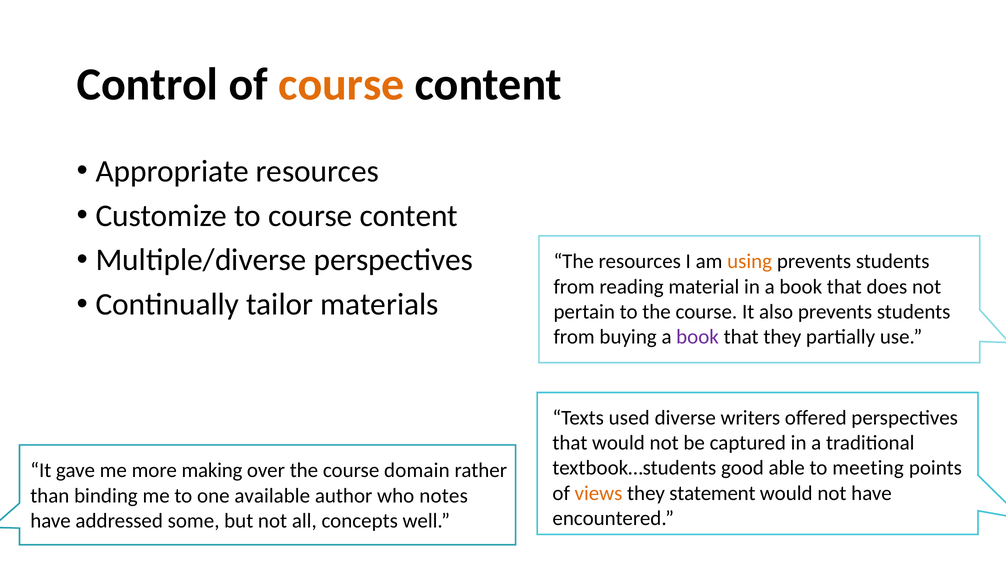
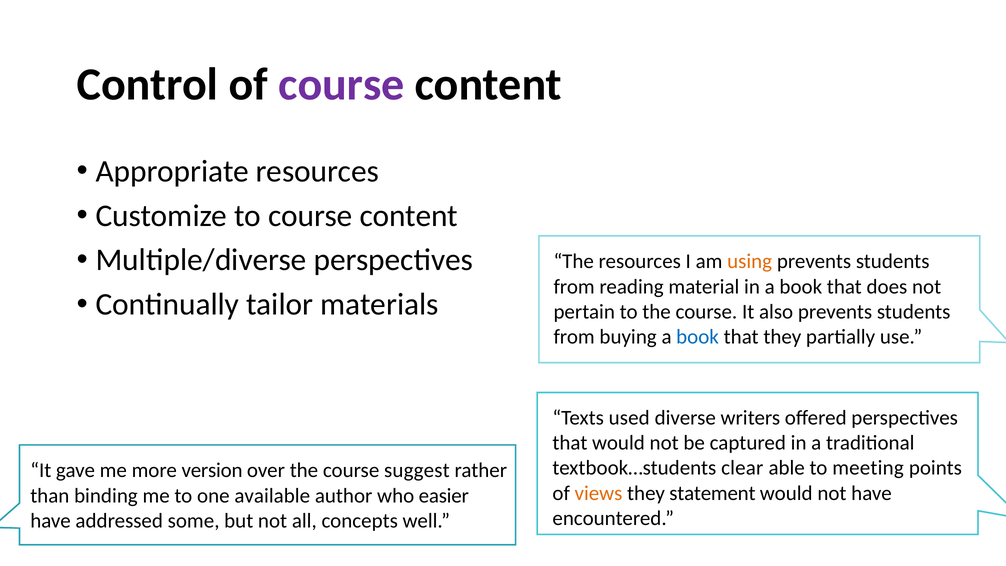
course at (341, 85) colour: orange -> purple
book at (698, 337) colour: purple -> blue
good: good -> clear
making: making -> version
domain: domain -> suggest
notes: notes -> easier
